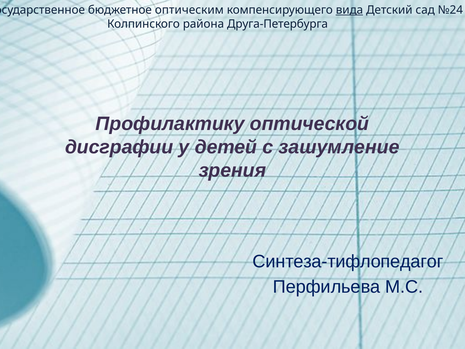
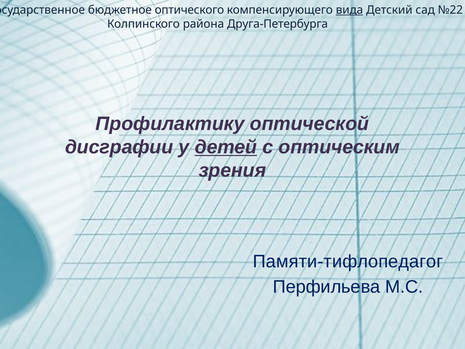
оптическим: оптическим -> оптического
№24: №24 -> №22
детей underline: none -> present
зашумление: зашумление -> оптическим
Синтеза-тифлопедагог: Синтеза-тифлопедагог -> Памяти-тифлопедагог
